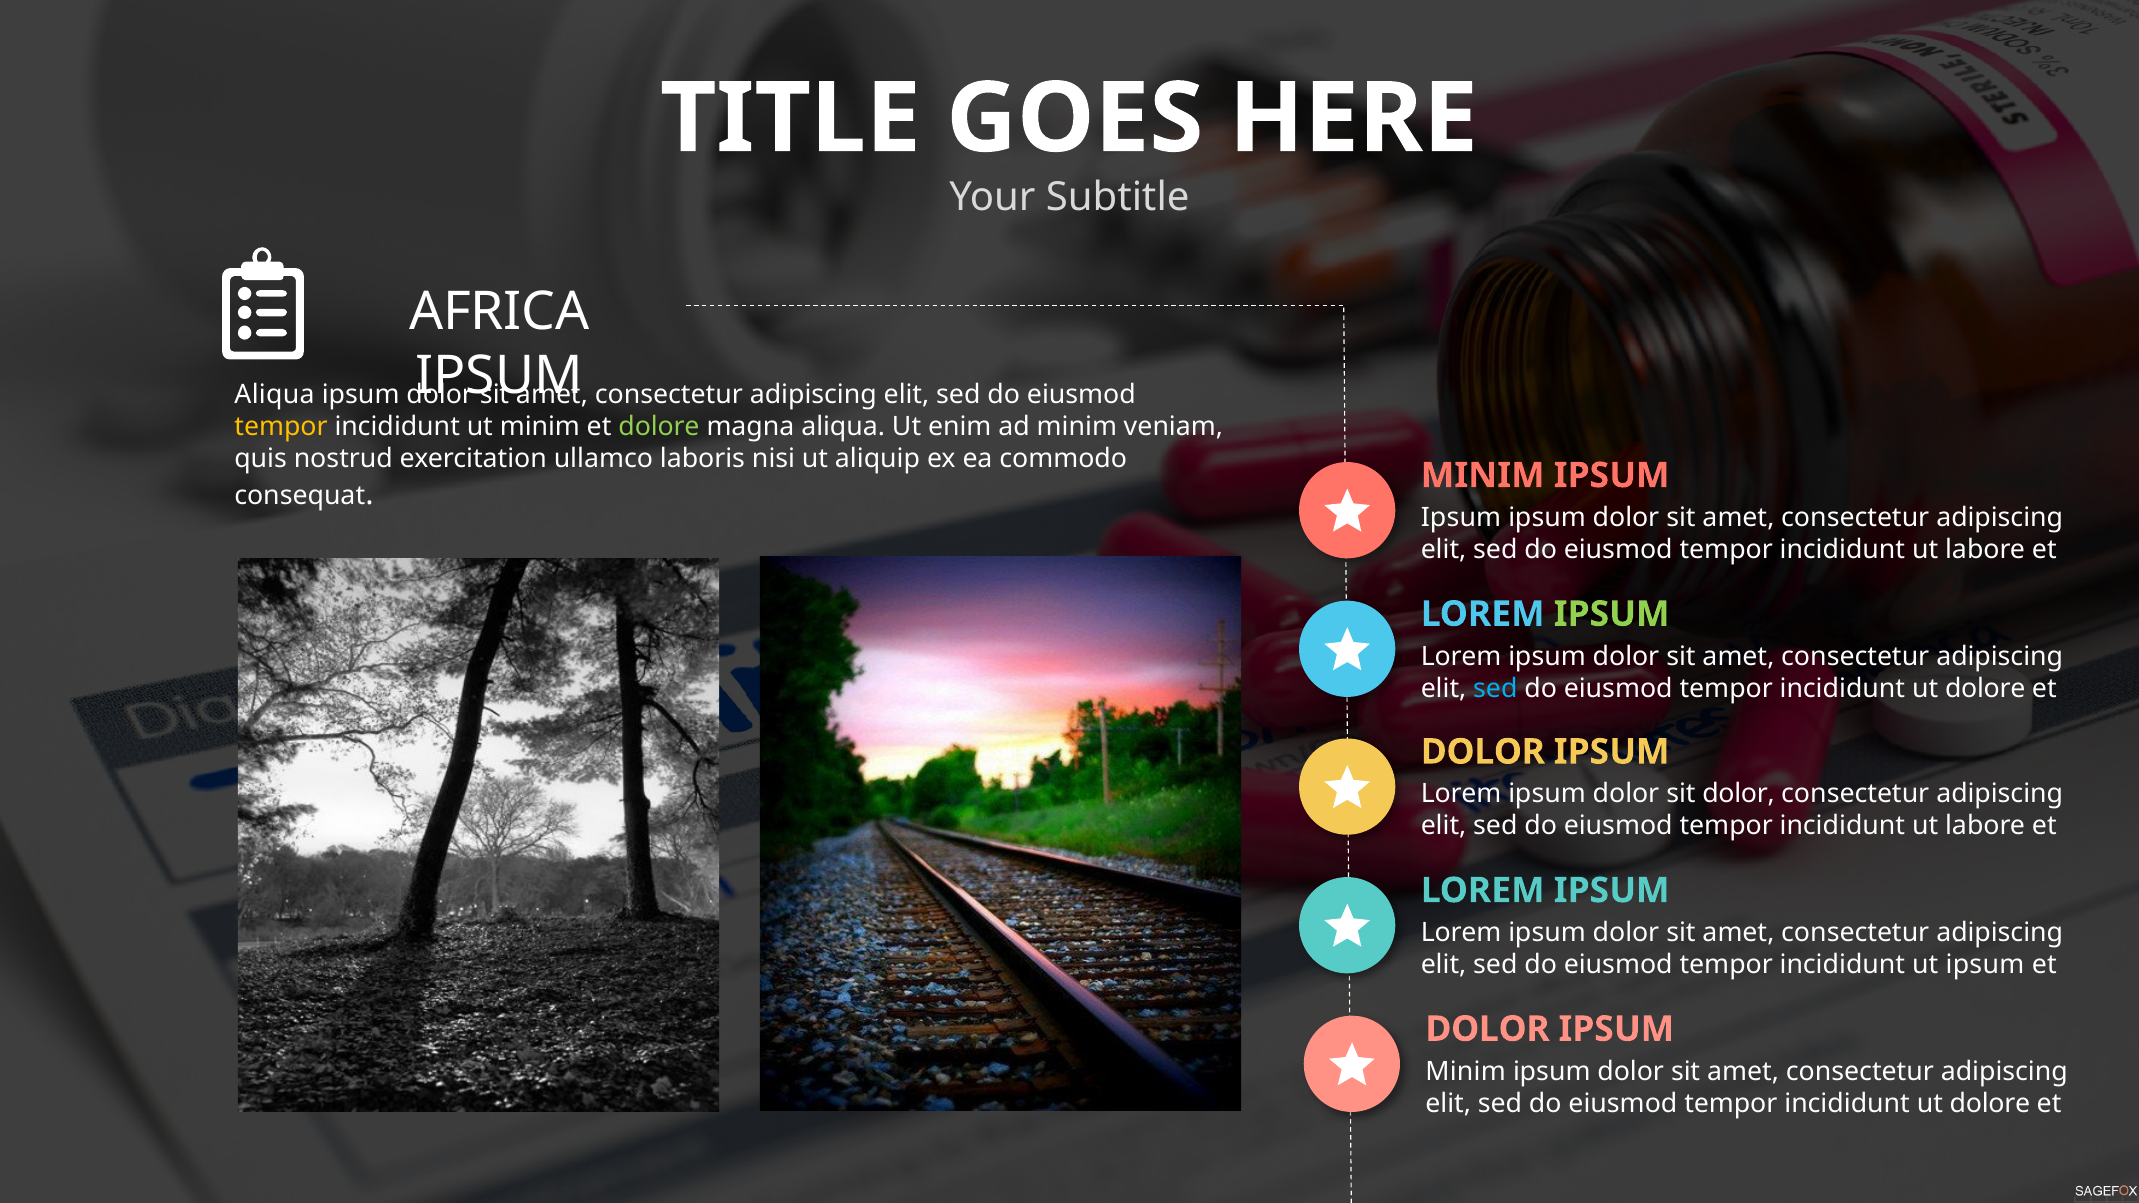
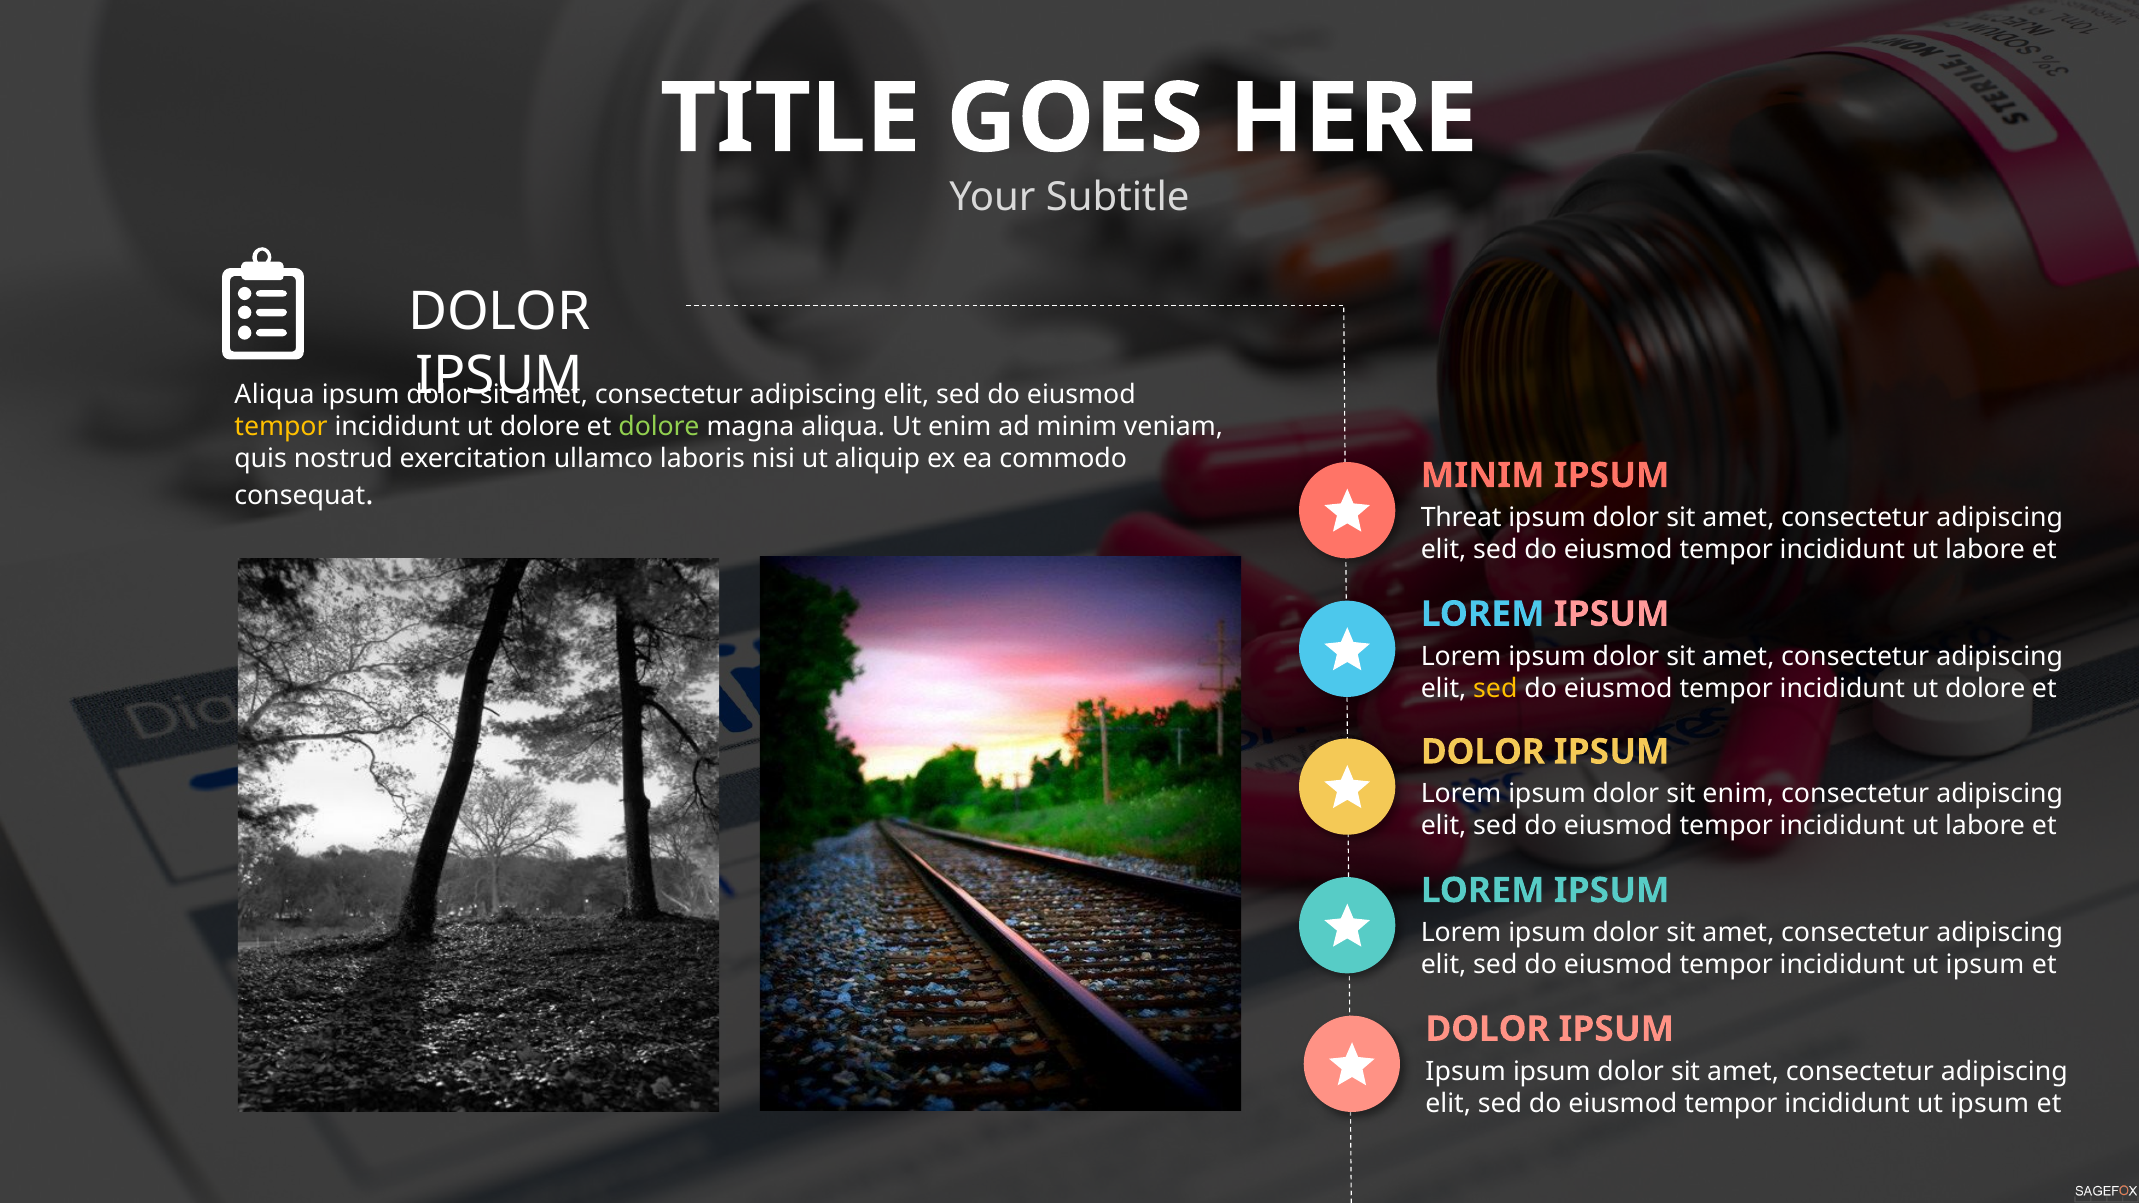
AFRICA at (499, 312): AFRICA -> DOLOR
minim at (540, 427): minim -> dolore
Ipsum at (1461, 518): Ipsum -> Threat
IPSUM at (1612, 614) colour: light green -> pink
sed at (1495, 688) colour: light blue -> yellow
sit dolor: dolor -> enim
Minim at (1466, 1071): Minim -> Ipsum
dolore at (1990, 1103): dolore -> ipsum
